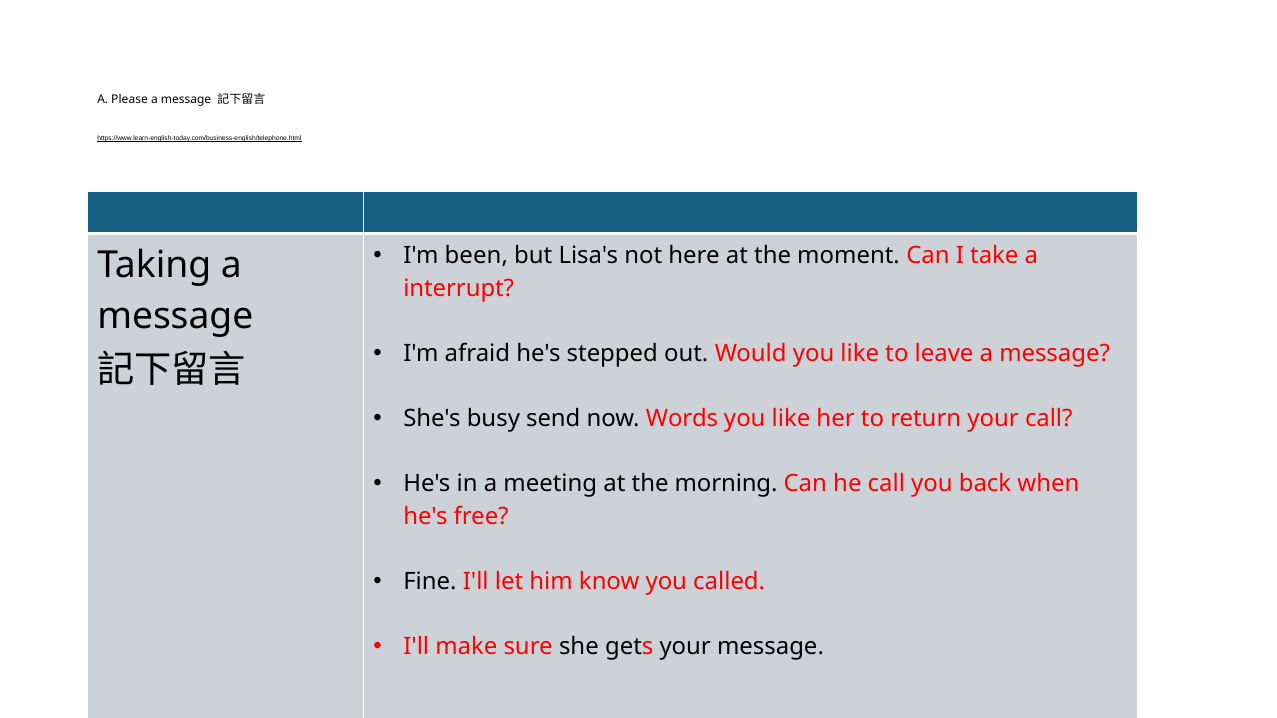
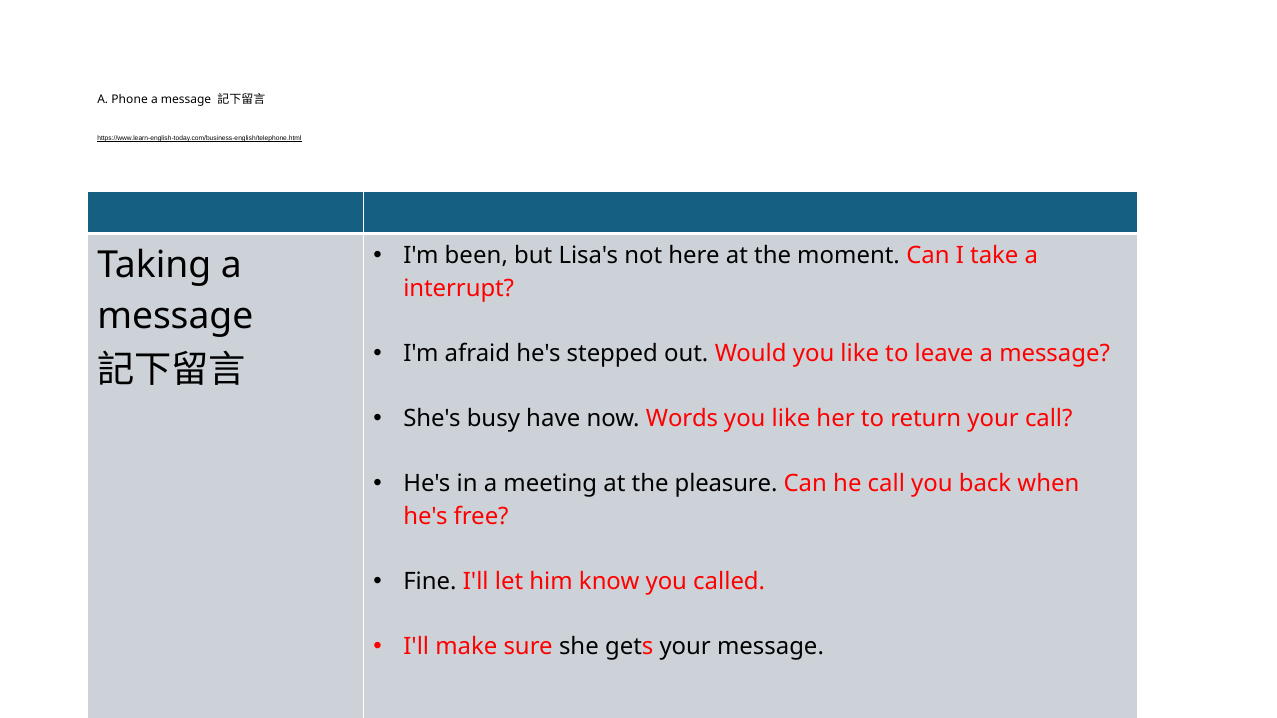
Please: Please -> Phone
send: send -> have
morning: morning -> pleasure
